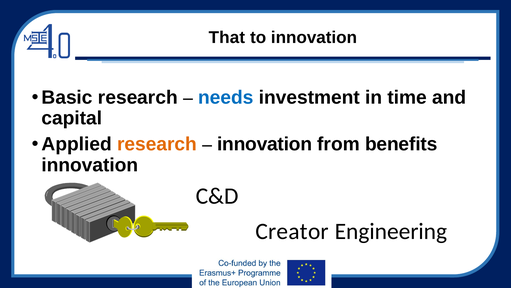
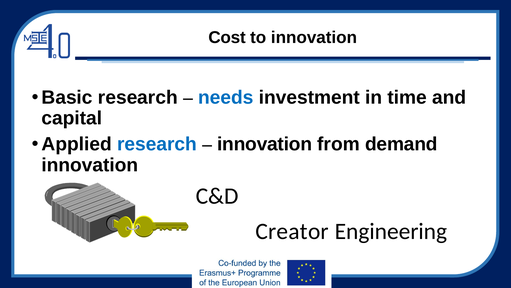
That: That -> Cost
research at (157, 144) colour: orange -> blue
benefits: benefits -> demand
